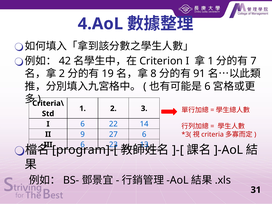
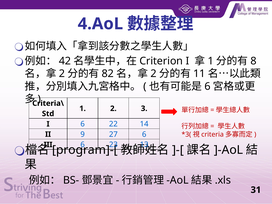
7: 7 -> 8
19: 19 -> 82
8 at (154, 74): 8 -> 2
91: 91 -> 11
